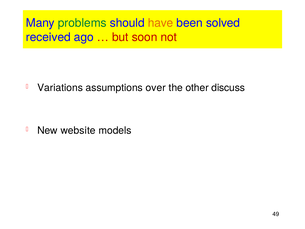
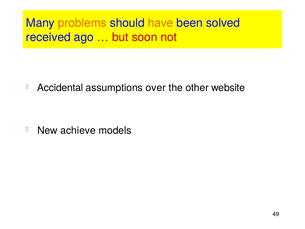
problems colour: green -> orange
Variations: Variations -> Accidental
discuss: discuss -> website
website: website -> achieve
